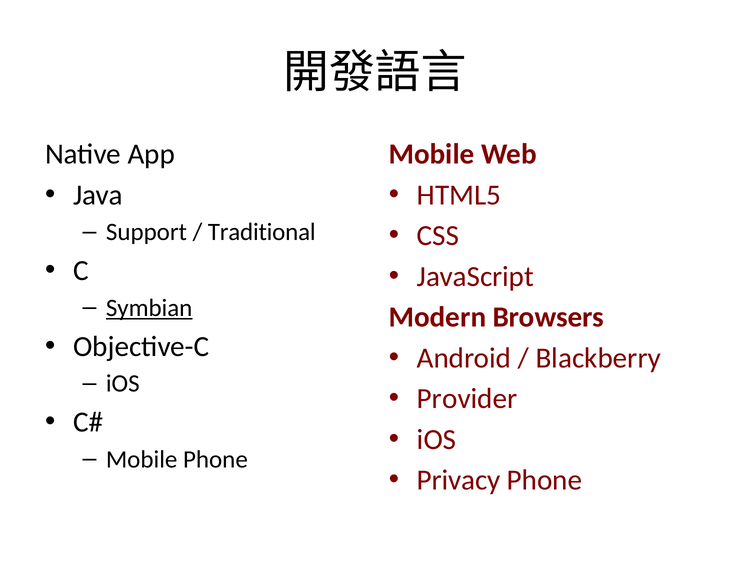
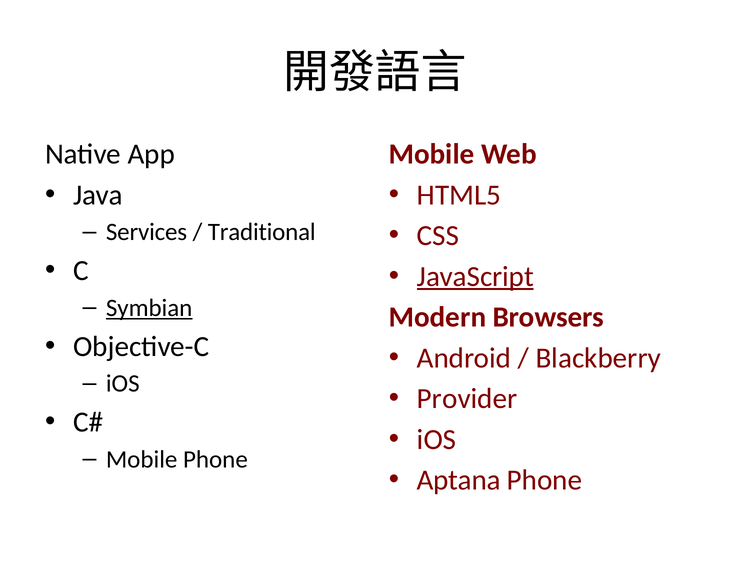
Support: Support -> Services
JavaScript underline: none -> present
Privacy: Privacy -> Aptana
